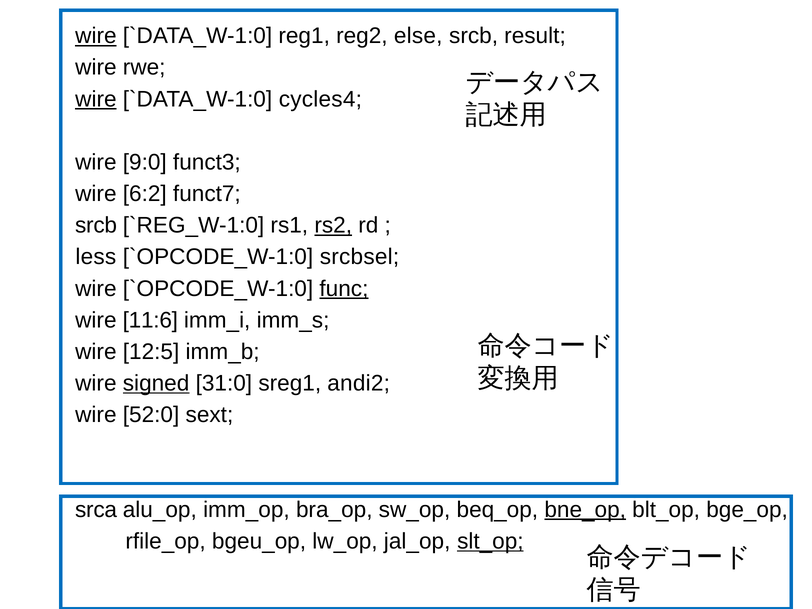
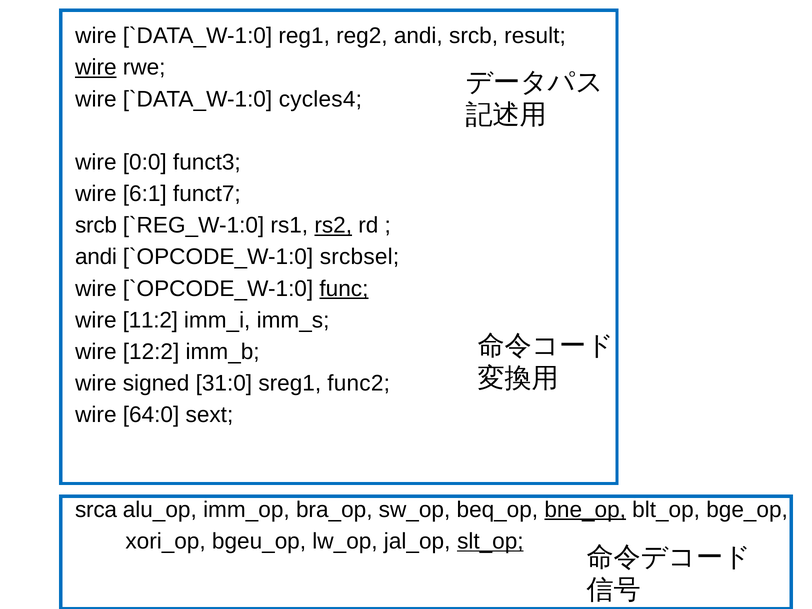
wire at (96, 36) underline: present -> none
reg2 else: else -> andi
wire at (96, 68) underline: none -> present
wire at (96, 99) underline: present -> none
9:0: 9:0 -> 0:0
6:2: 6:2 -> 6:1
less at (96, 257): less -> andi
11:6: 11:6 -> 11:2
12:5: 12:5 -> 12:2
signed underline: present -> none
andi2: andi2 -> func2
52:0: 52:0 -> 64:0
rfile_op: rfile_op -> xori_op
